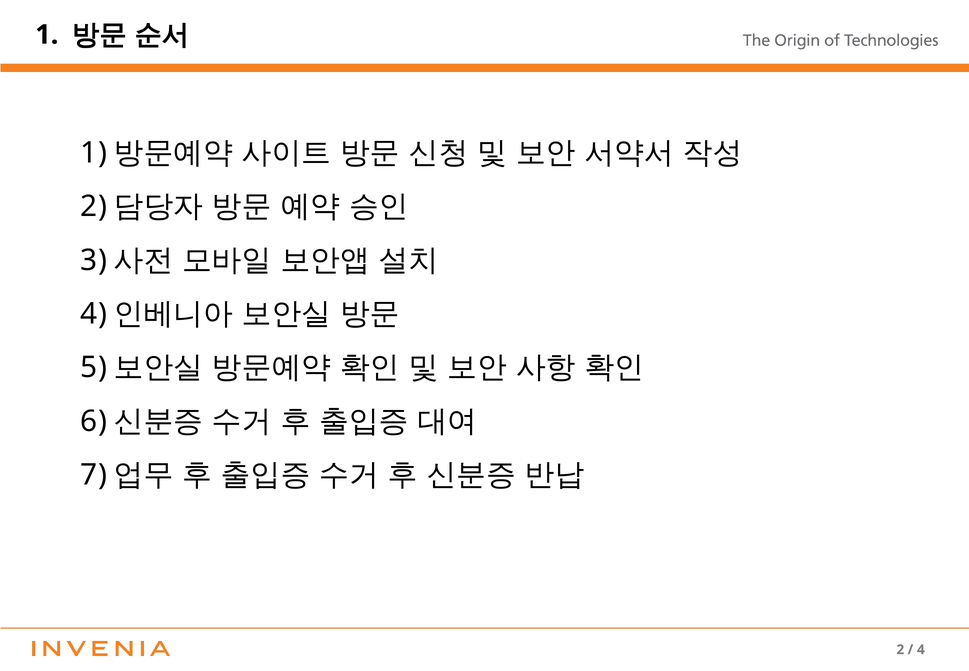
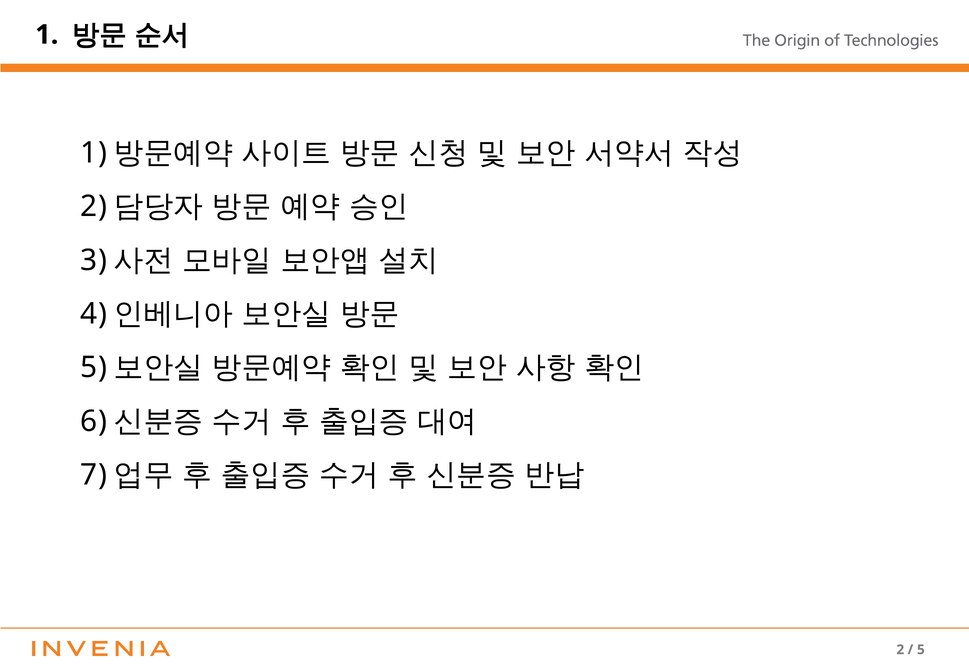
4 at (921, 649): 4 -> 5
